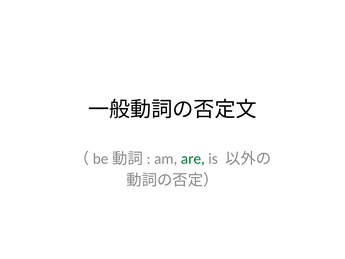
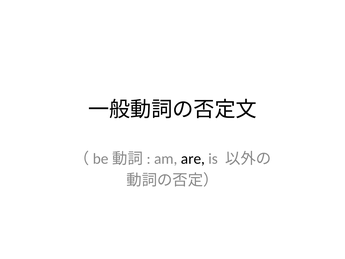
are colour: green -> black
